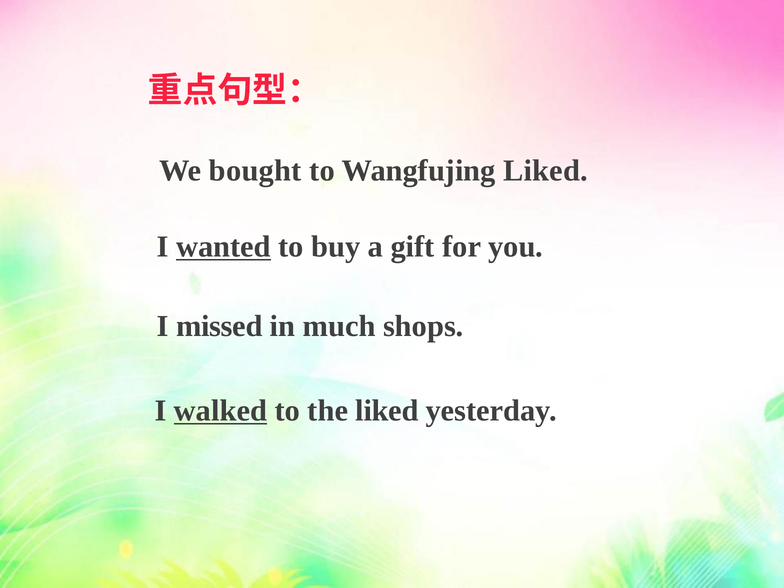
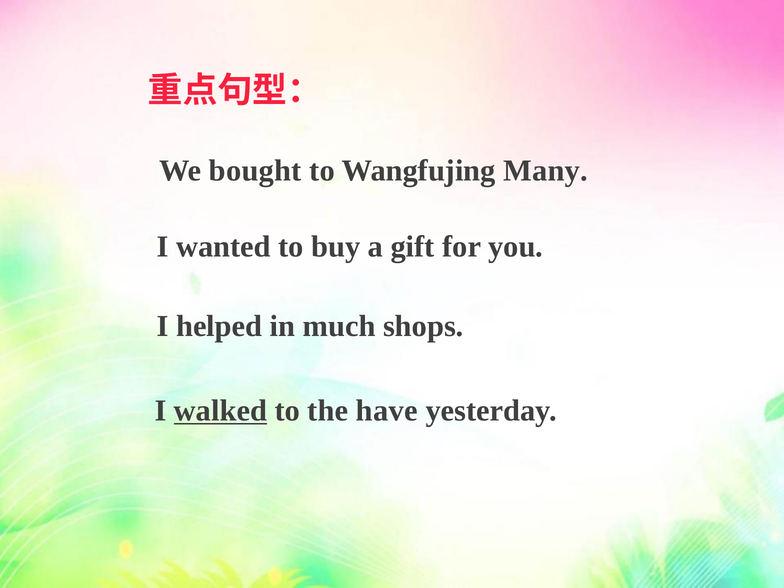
Wangfujing Liked: Liked -> Many
wanted underline: present -> none
missed: missed -> helped
the liked: liked -> have
